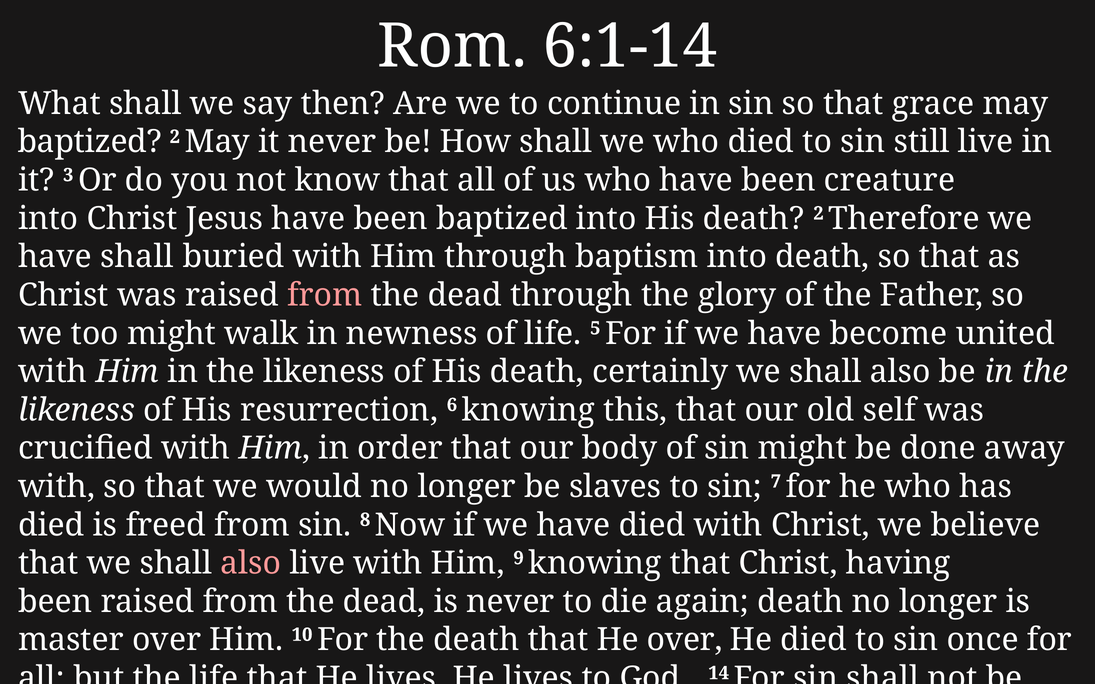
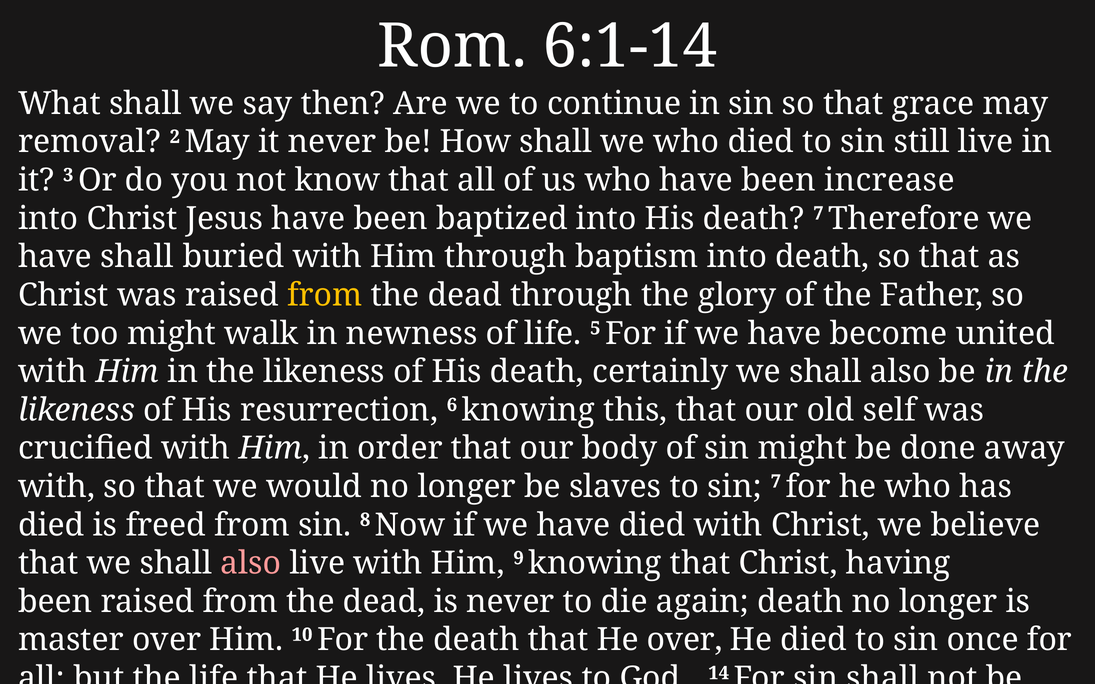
baptized at (90, 142): baptized -> removal
creature: creature -> increase
death 2: 2 -> 7
from at (325, 295) colour: pink -> yellow
